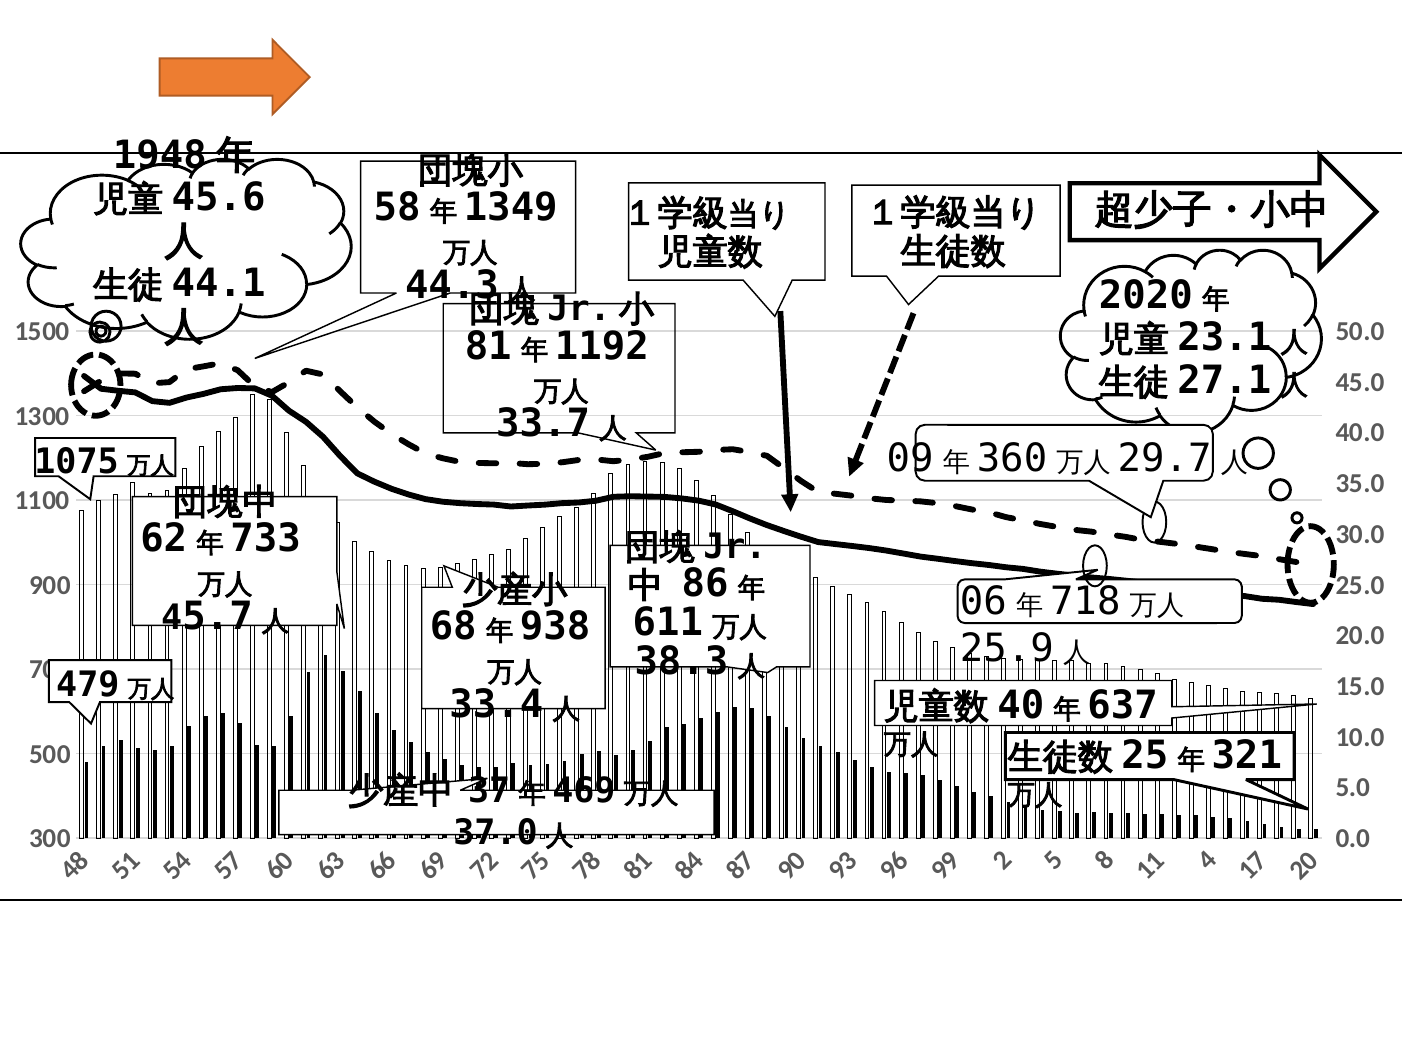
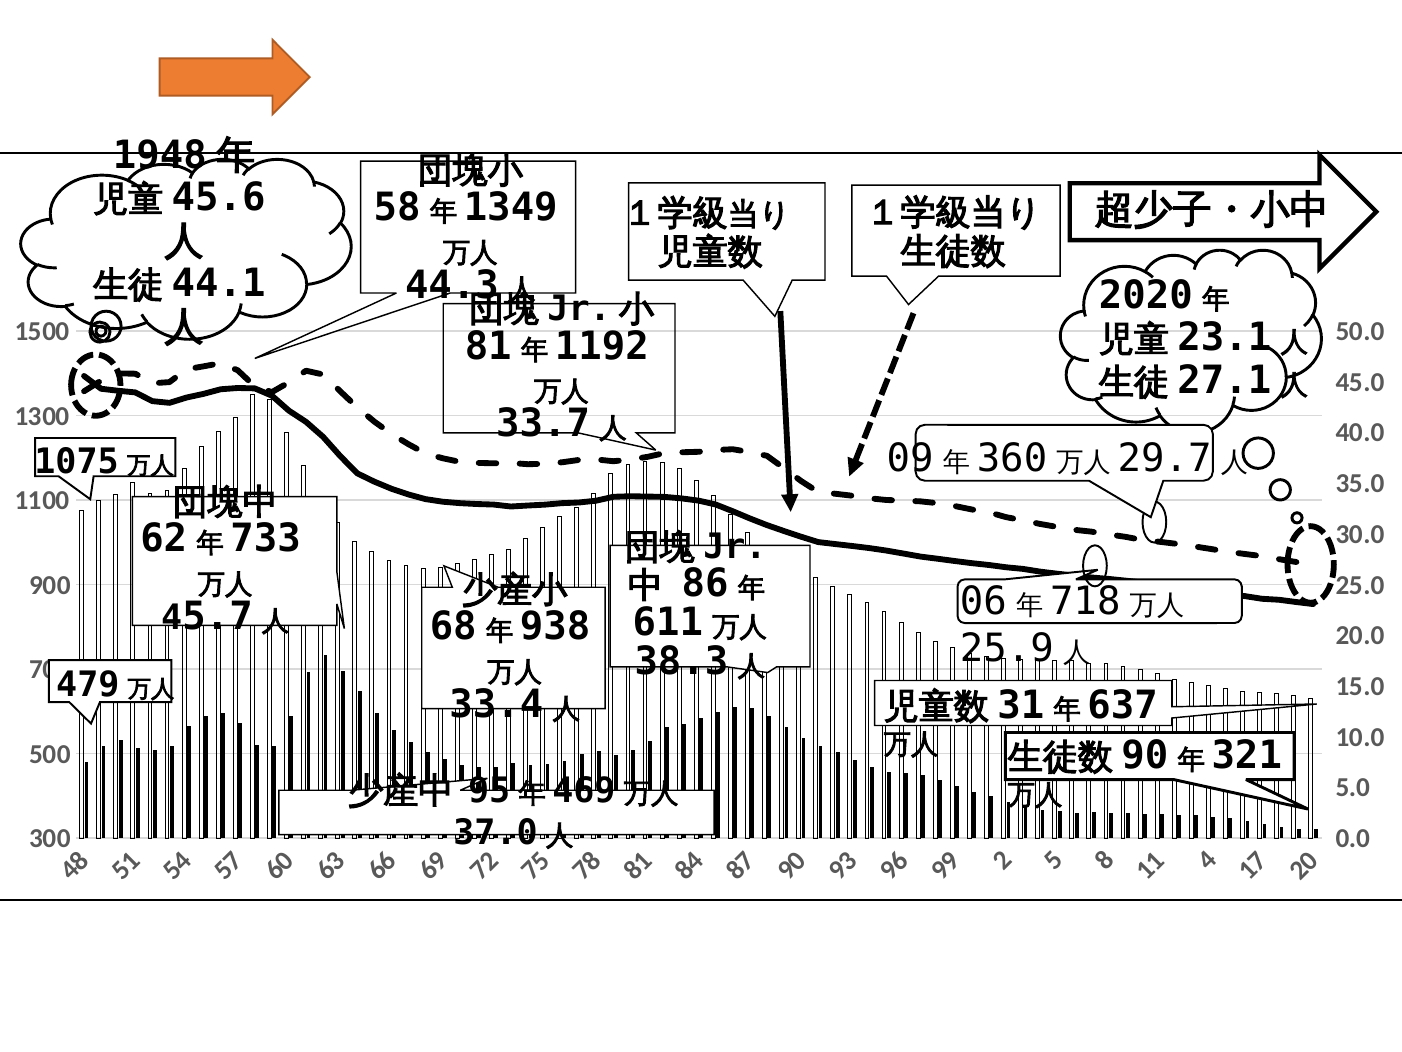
40: 40 -> 31
25: 25 -> 90
37: 37 -> 95
